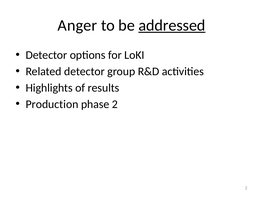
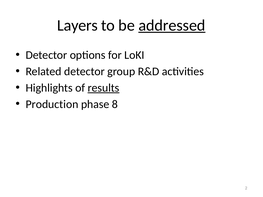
Anger: Anger -> Layers
results underline: none -> present
phase 2: 2 -> 8
